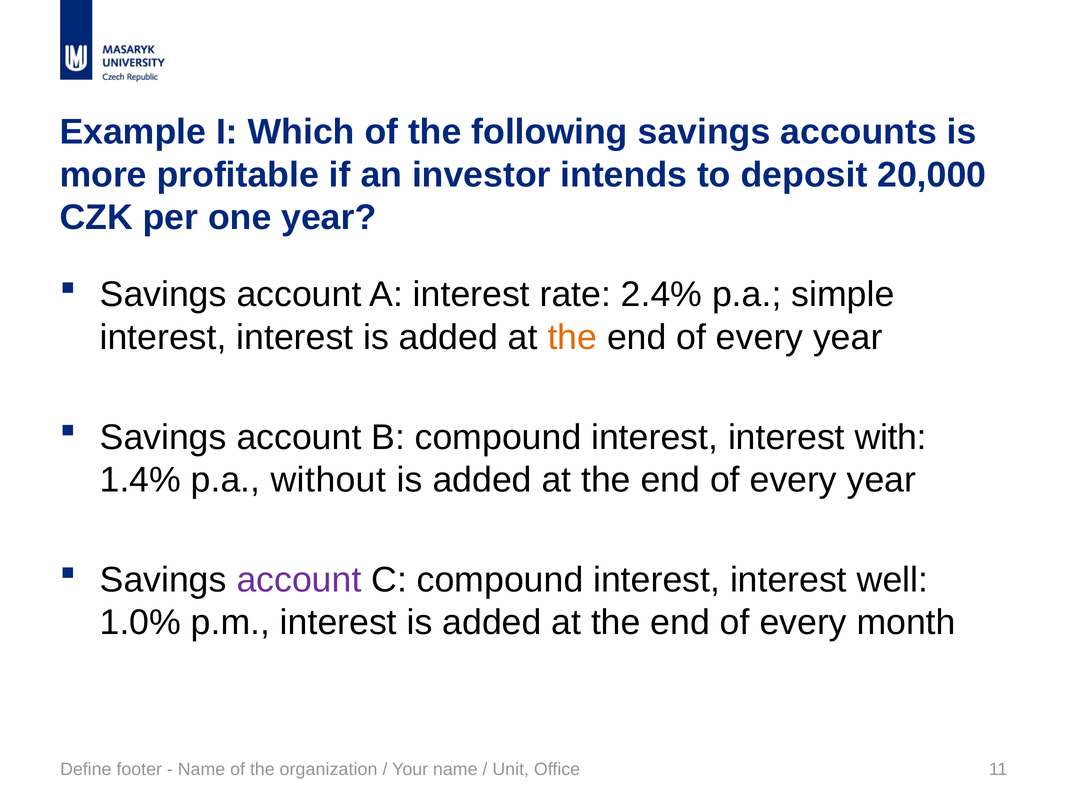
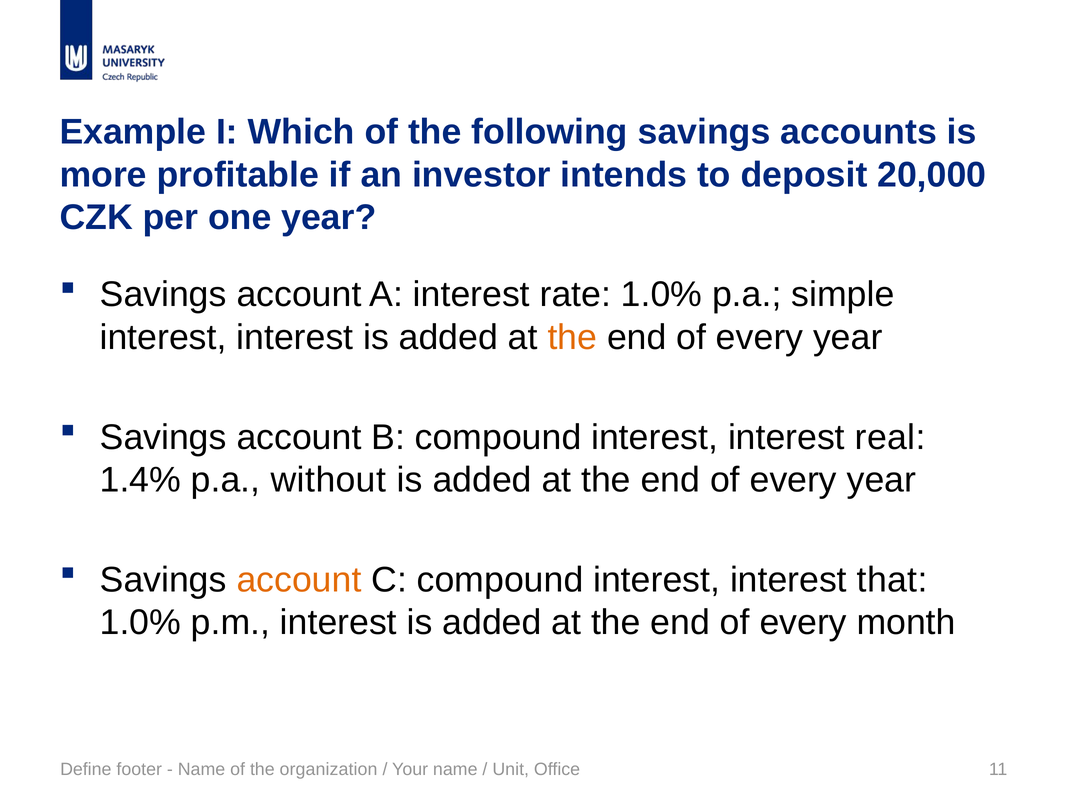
rate 2.4%: 2.4% -> 1.0%
with: with -> real
account at (299, 580) colour: purple -> orange
well: well -> that
